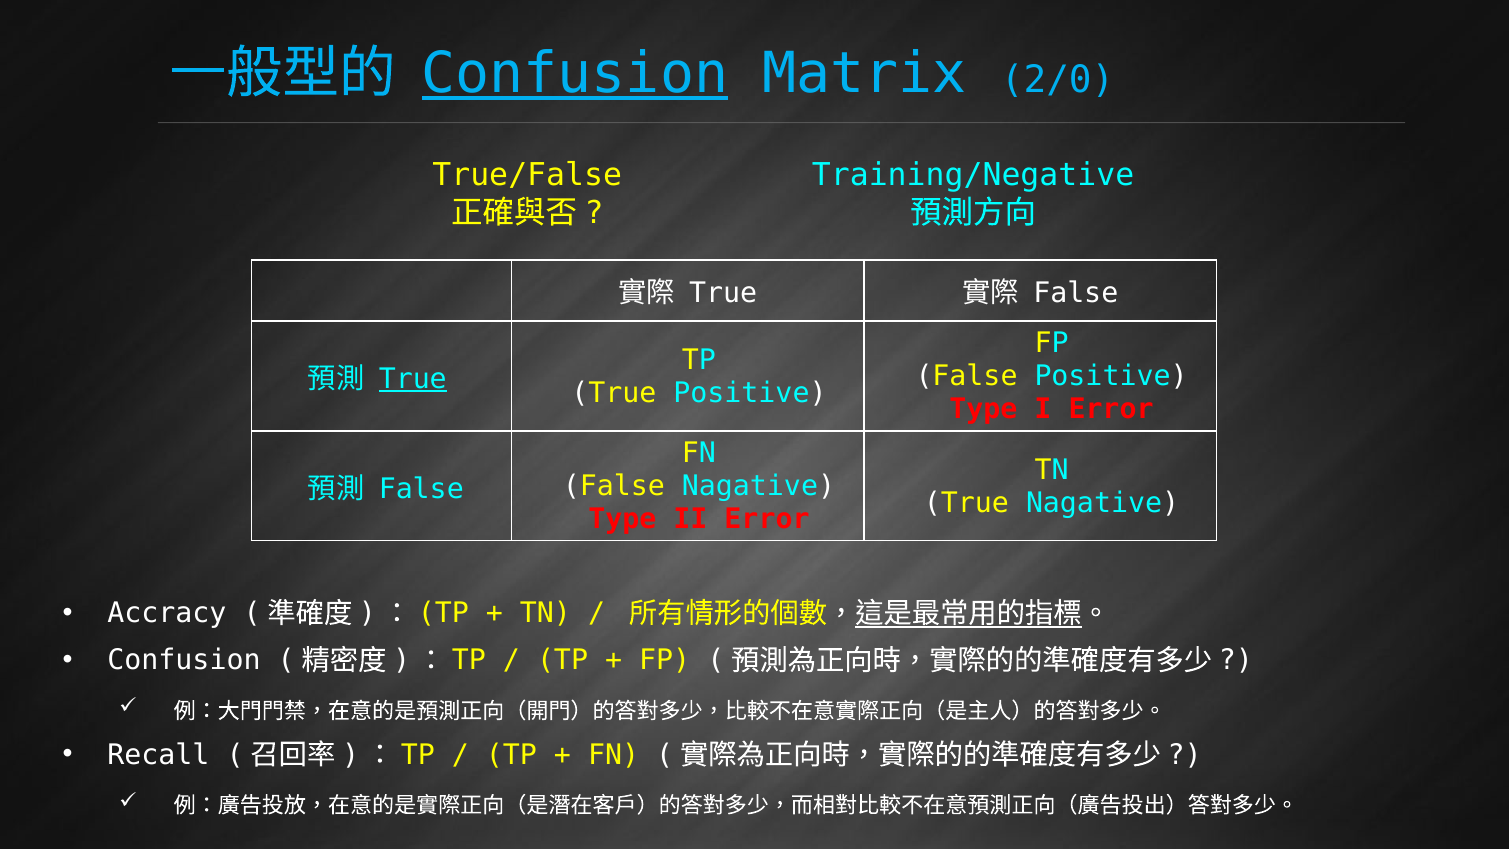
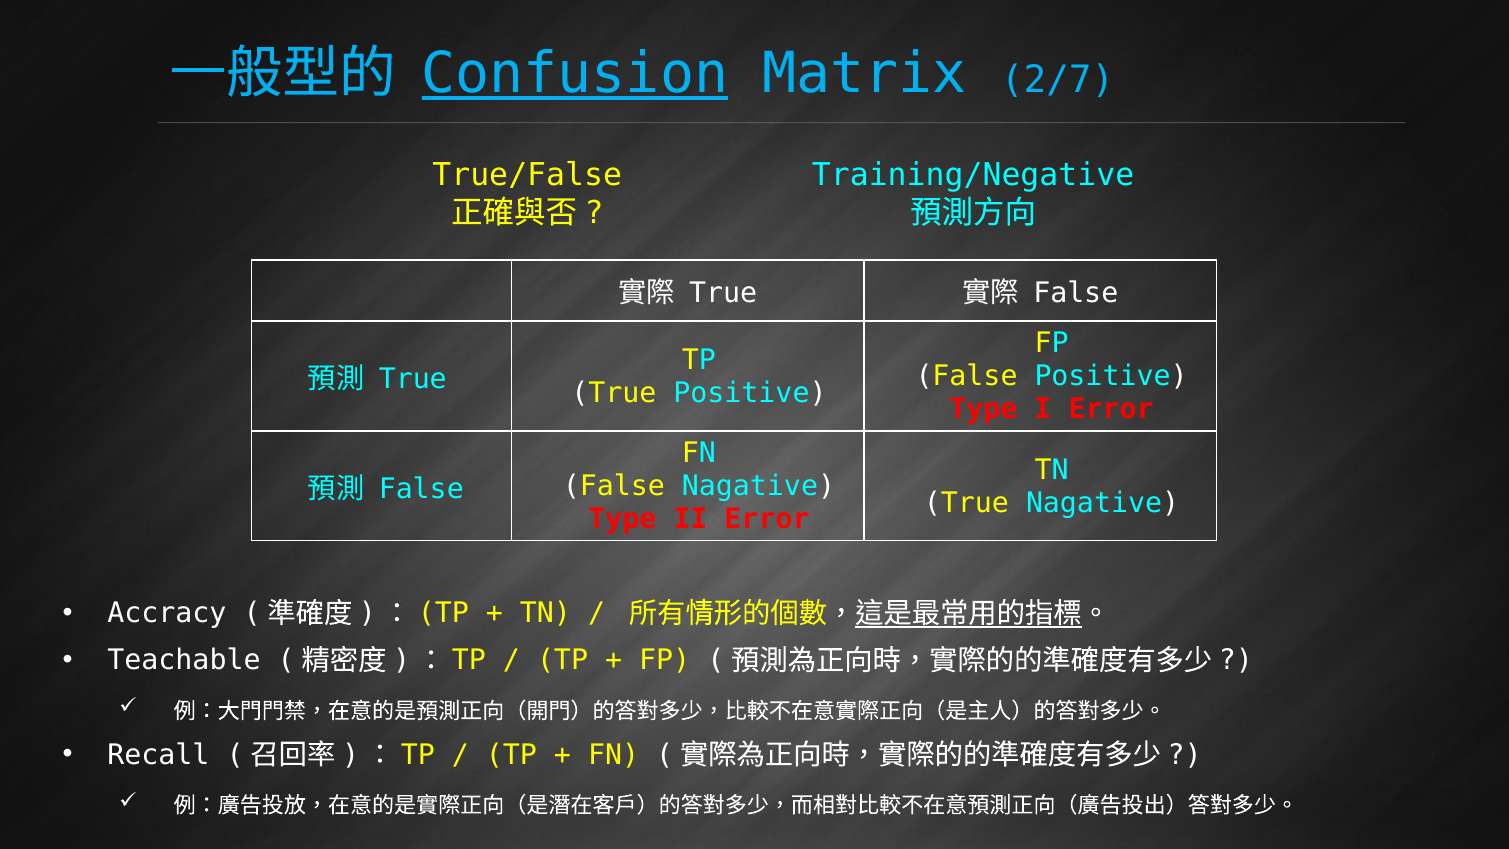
2/0: 2/0 -> 2/7
True at (413, 379) underline: present -> none
Confusion at (184, 660): Confusion -> Teachable
